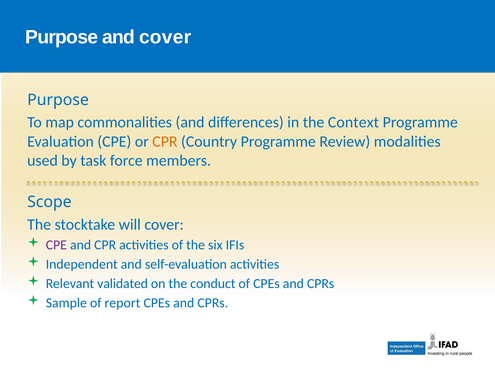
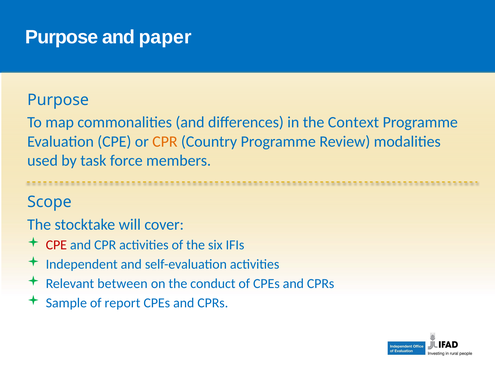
and cover: cover -> paper
CPE at (56, 244) colour: purple -> red
validated: validated -> between
